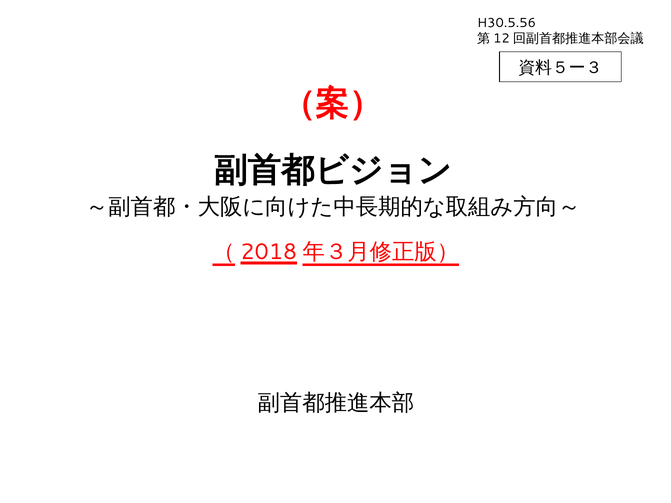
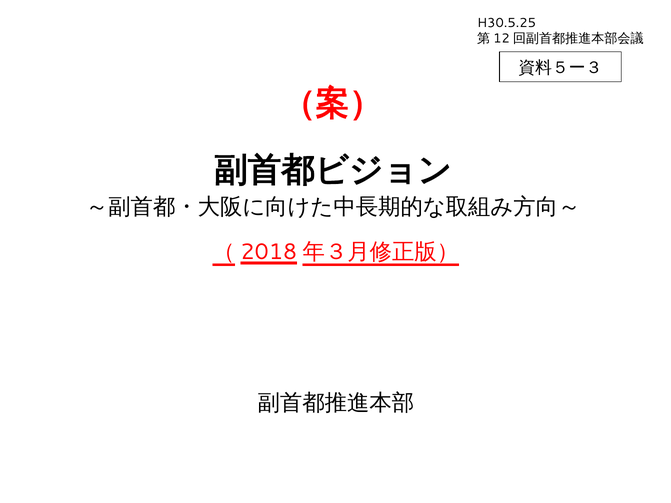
H30.5.56: H30.5.56 -> H30.5.25
